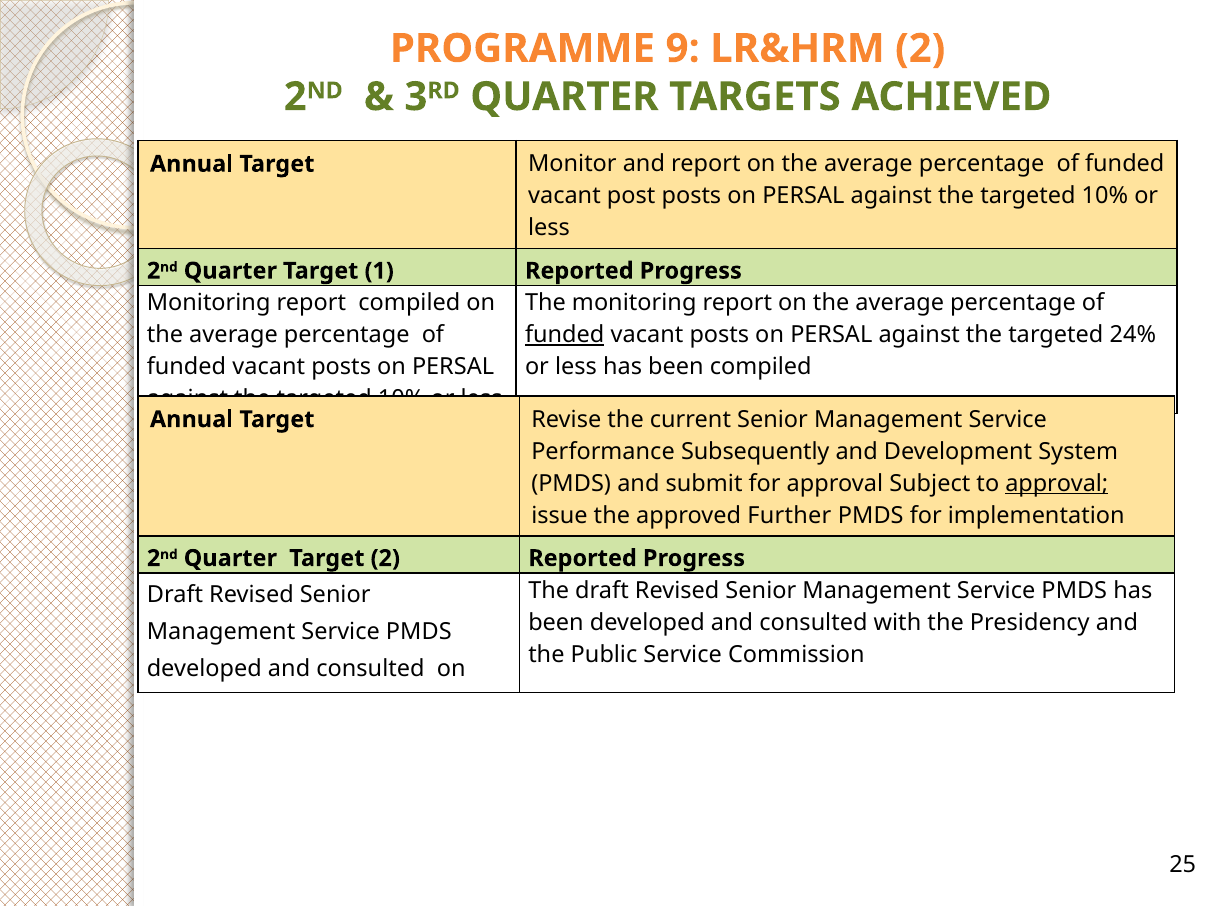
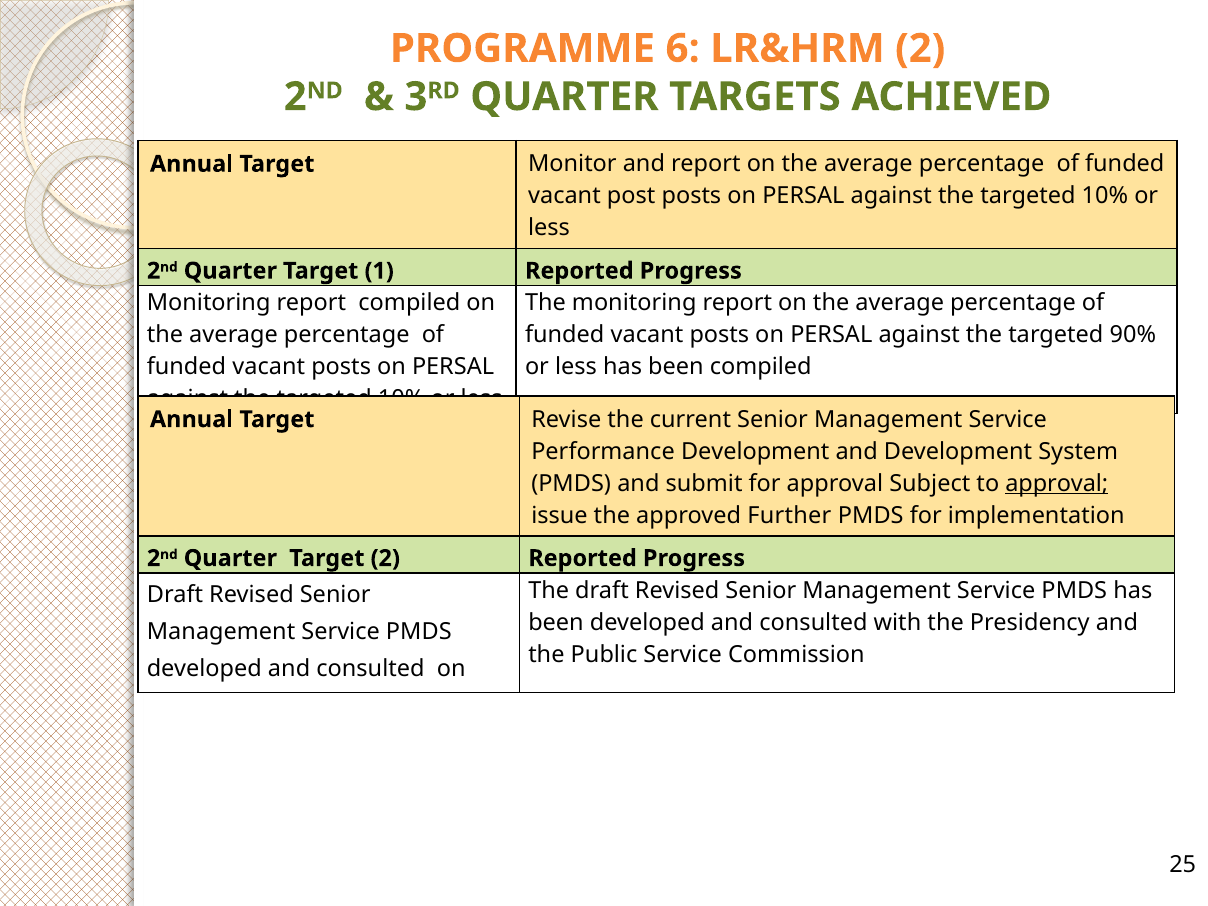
9: 9 -> 6
funded at (565, 335) underline: present -> none
24%: 24% -> 90%
Performance Subsequently: Subsequently -> Development
